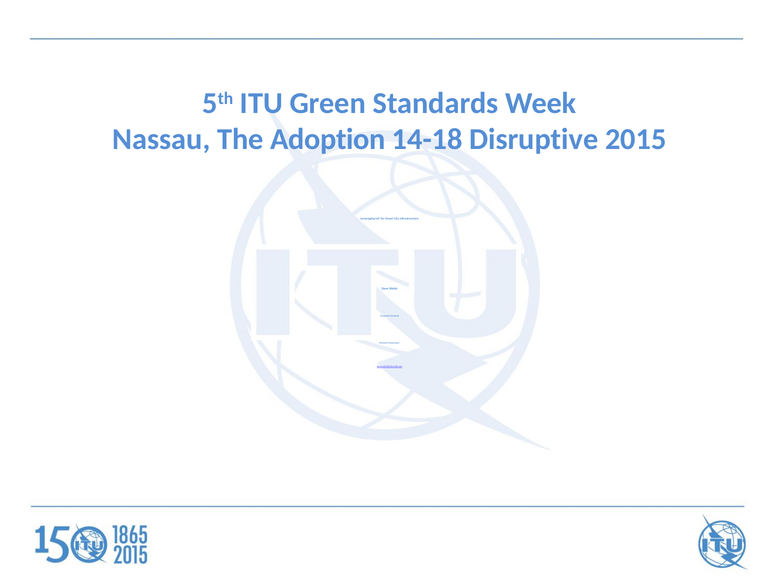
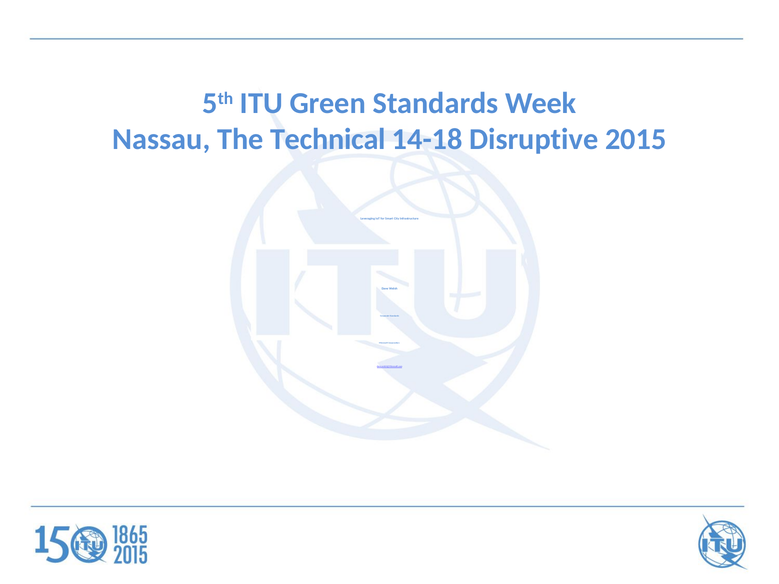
Adoption: Adoption -> Technical
